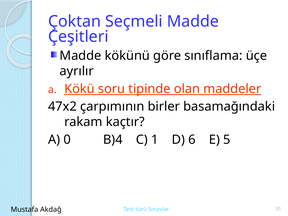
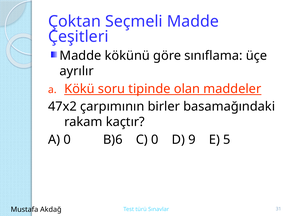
B)4: B)4 -> B)6
C 1: 1 -> 0
6: 6 -> 9
